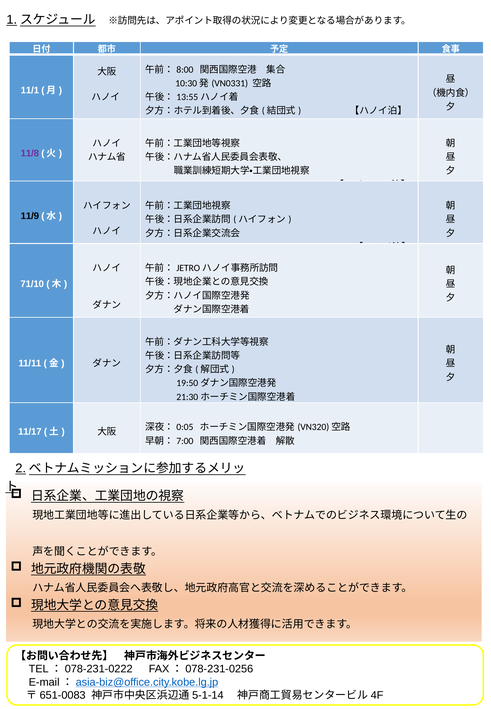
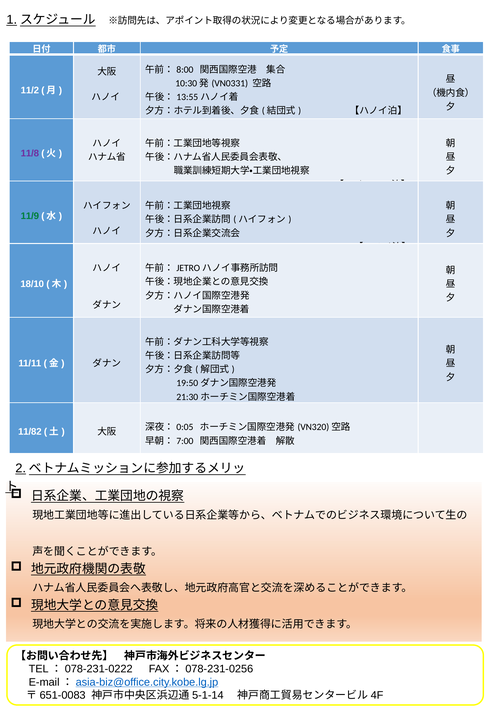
11/1: 11/1 -> 11/2
11/9 colour: black -> green
71/10: 71/10 -> 18/10
11/17: 11/17 -> 11/82
